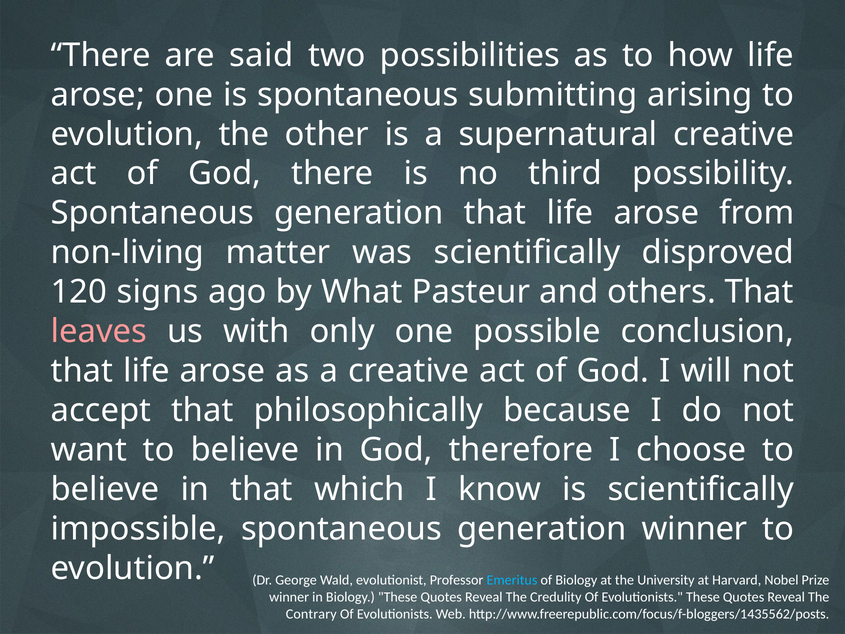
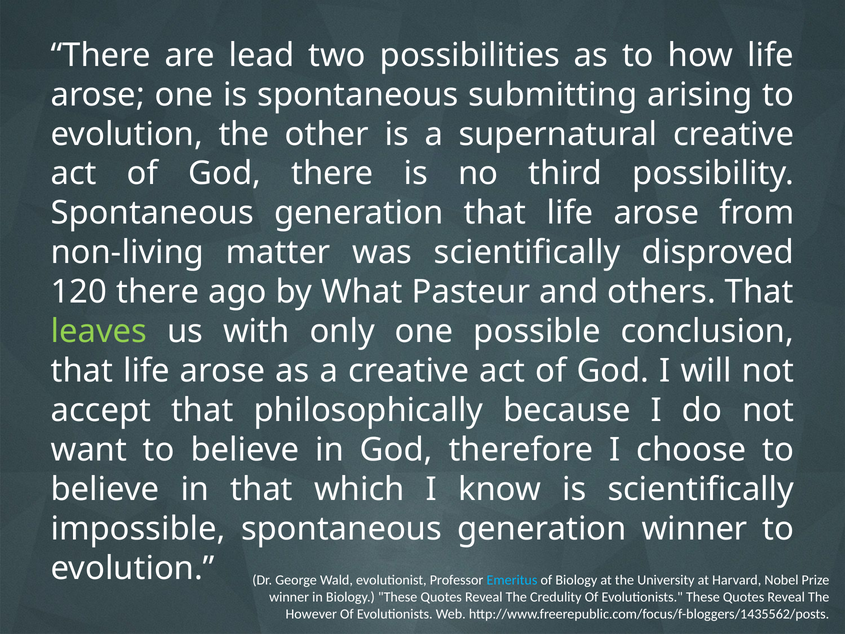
said: said -> lead
120 signs: signs -> there
leaves colour: pink -> light green
Contrary: Contrary -> However
